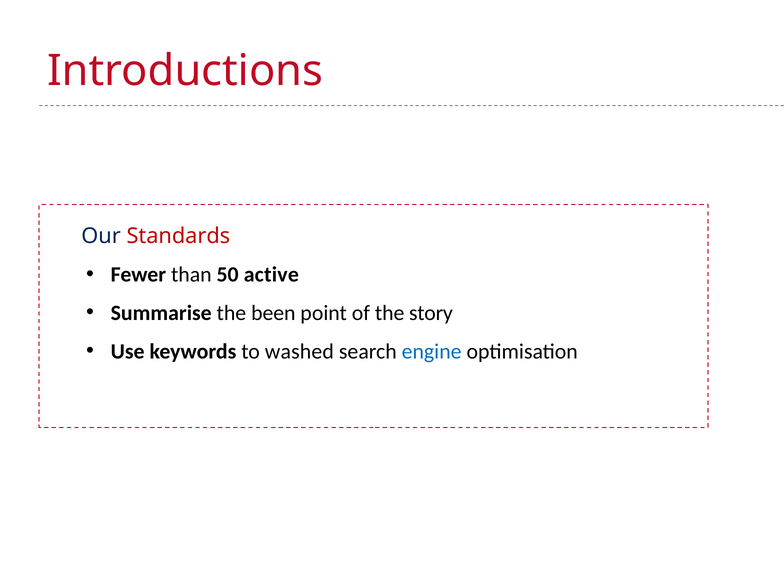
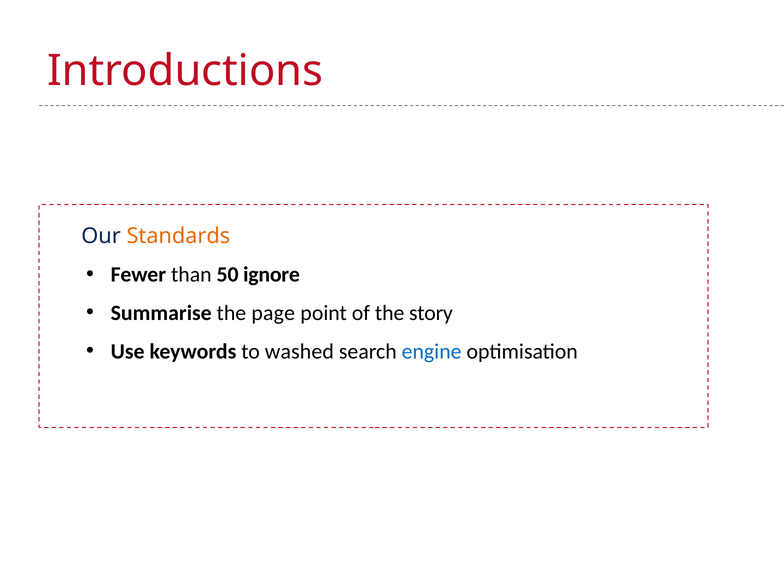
Standards colour: red -> orange
active: active -> ignore
been: been -> page
